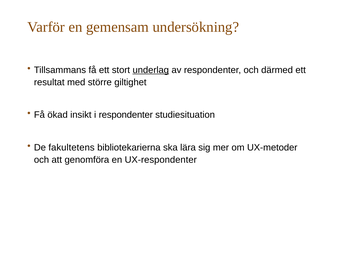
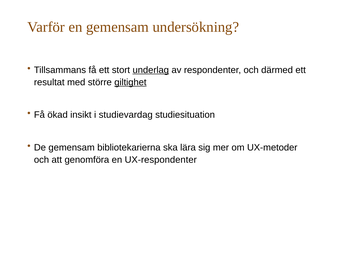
giltighet underline: none -> present
i respondenter: respondenter -> studievardag
De fakultetens: fakultetens -> gemensam
